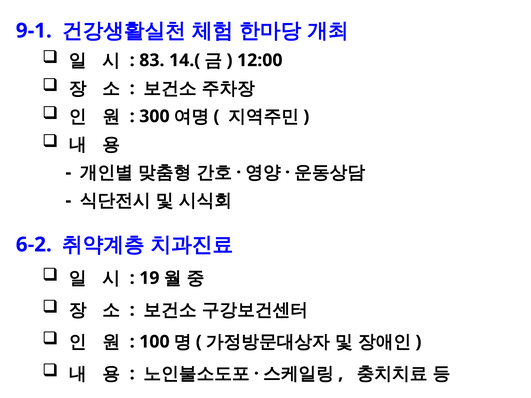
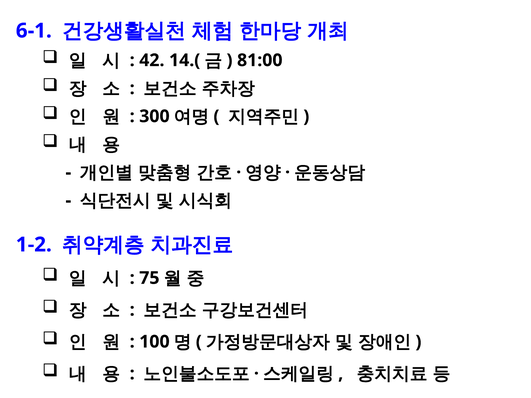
9-1: 9-1 -> 6-1
83: 83 -> 42
12:00: 12:00 -> 81:00
6-2: 6-2 -> 1-2
19: 19 -> 75
